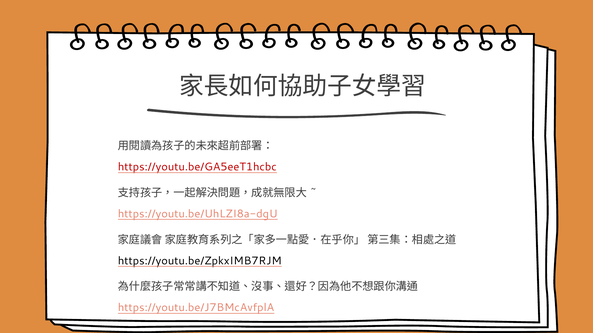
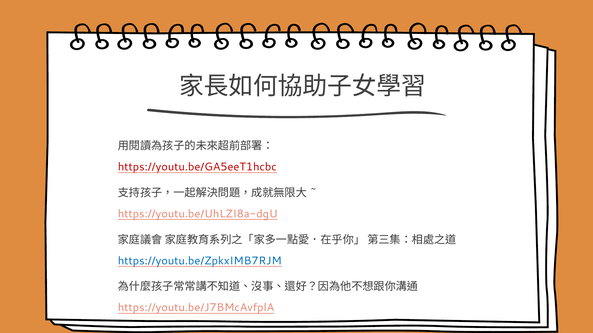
https://youtu.be/ZpkxIMB7RJM colour: black -> blue
